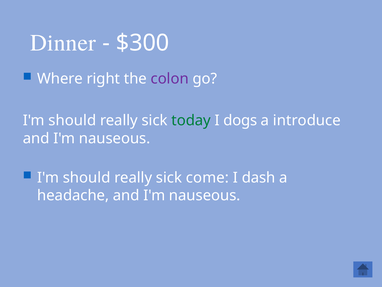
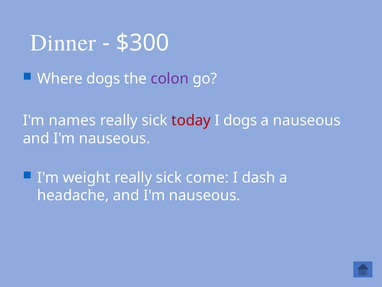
Where right: right -> dogs
should at (72, 120): should -> names
today colour: green -> red
a introduce: introduce -> nauseous
should at (87, 177): should -> weight
